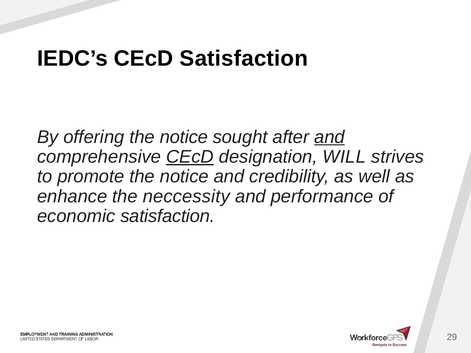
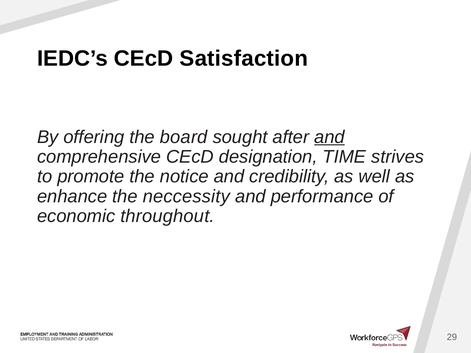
offering the notice: notice -> board
CEcD at (190, 157) underline: present -> none
WILL: WILL -> TIME
economic satisfaction: satisfaction -> throughout
